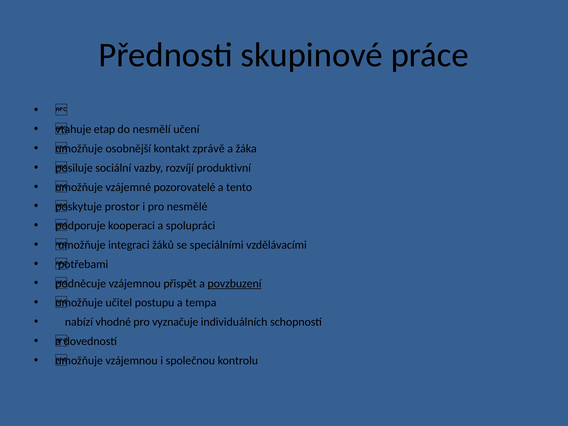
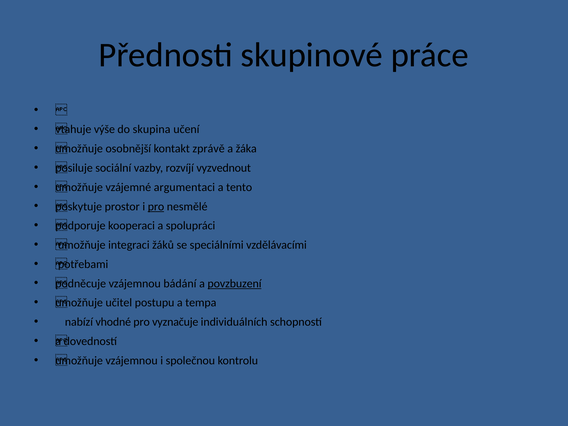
etap: etap -> výše
nesmělí: nesmělí -> skupina
produktivní: produktivní -> vyzvednout
pozorovatelé: pozorovatelé -> argumentaci
pro at (156, 206) underline: none -> present
přispět: přispět -> bádání
